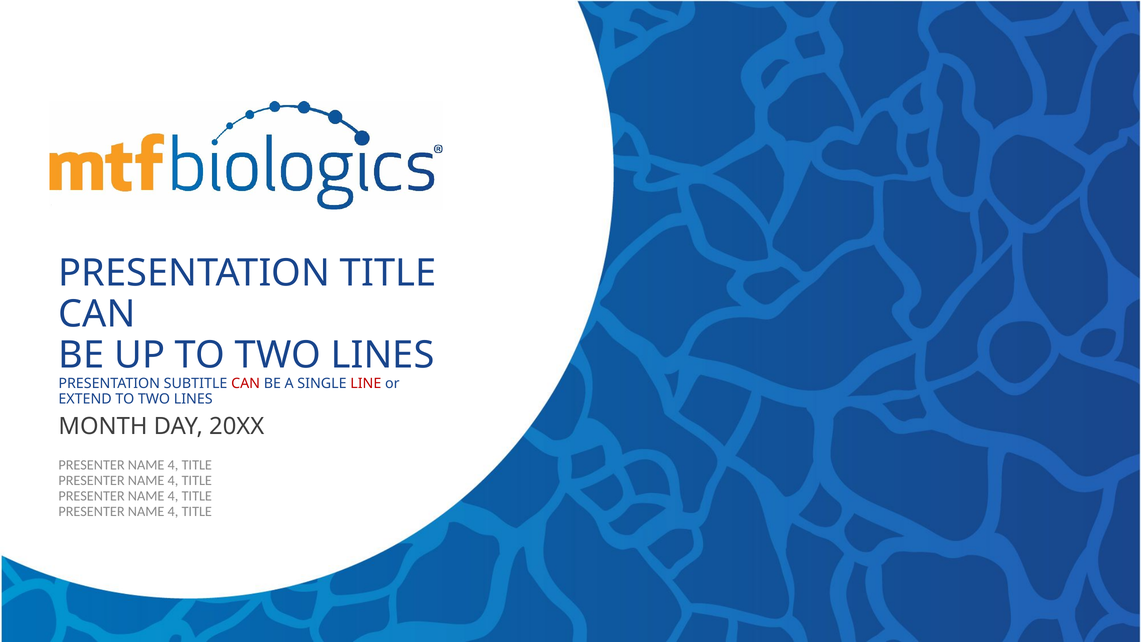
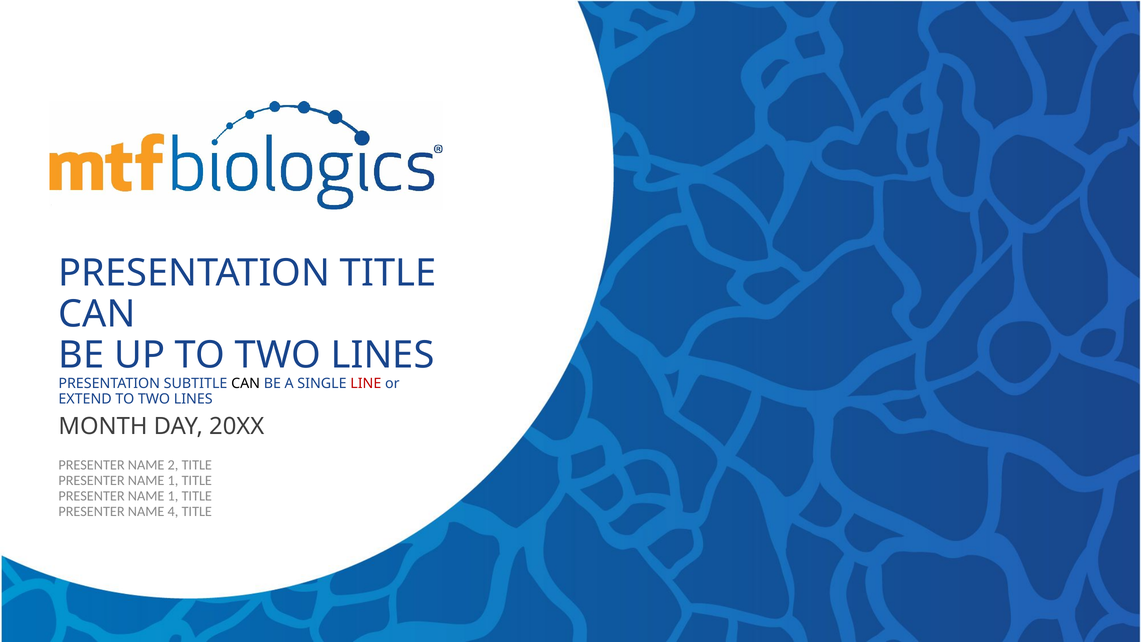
CAN at (246, 384) colour: red -> black
4 at (173, 465): 4 -> 2
4 at (173, 481): 4 -> 1
4 at (173, 496): 4 -> 1
